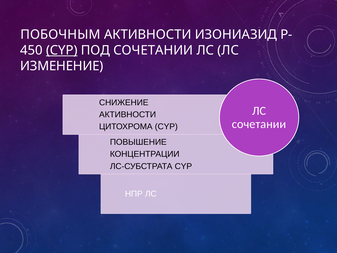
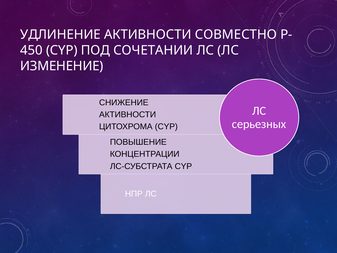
ПОБОЧНЫМ: ПОБОЧНЫМ -> УДЛИНЕНИЕ
ИЗОНИАЗИД: ИЗОНИАЗИД -> СОВМЕСТНО
CYP at (62, 50) underline: present -> none
сочетании at (259, 124): сочетании -> серьезных
